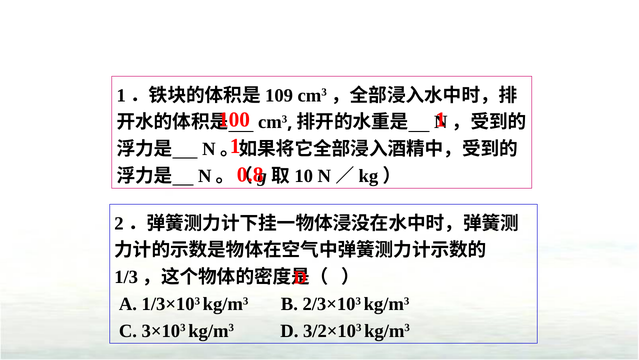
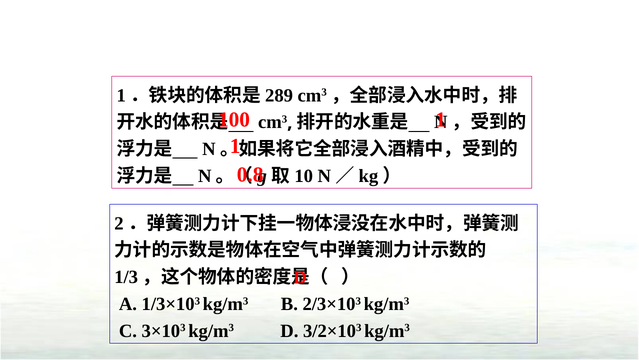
109: 109 -> 289
